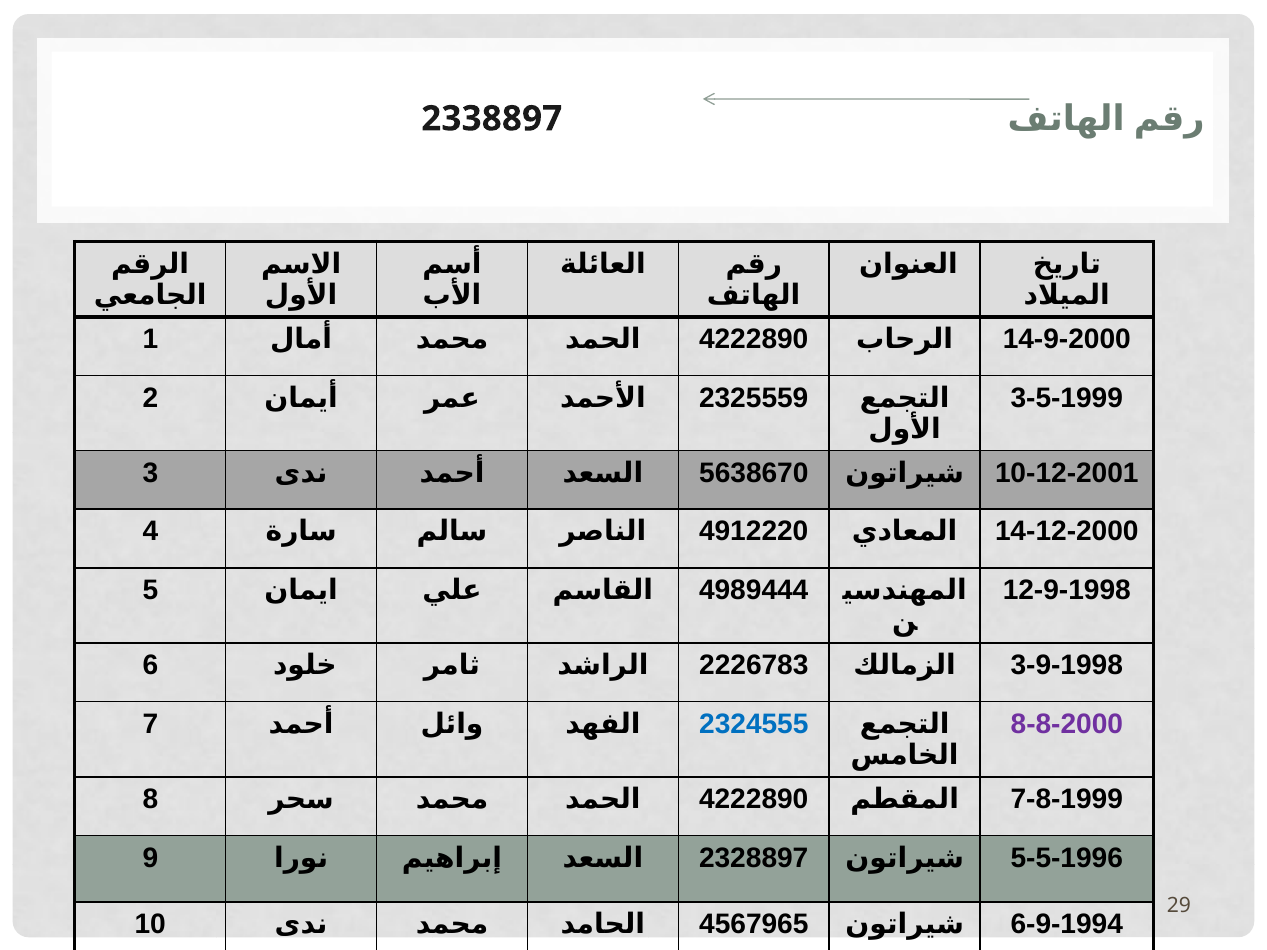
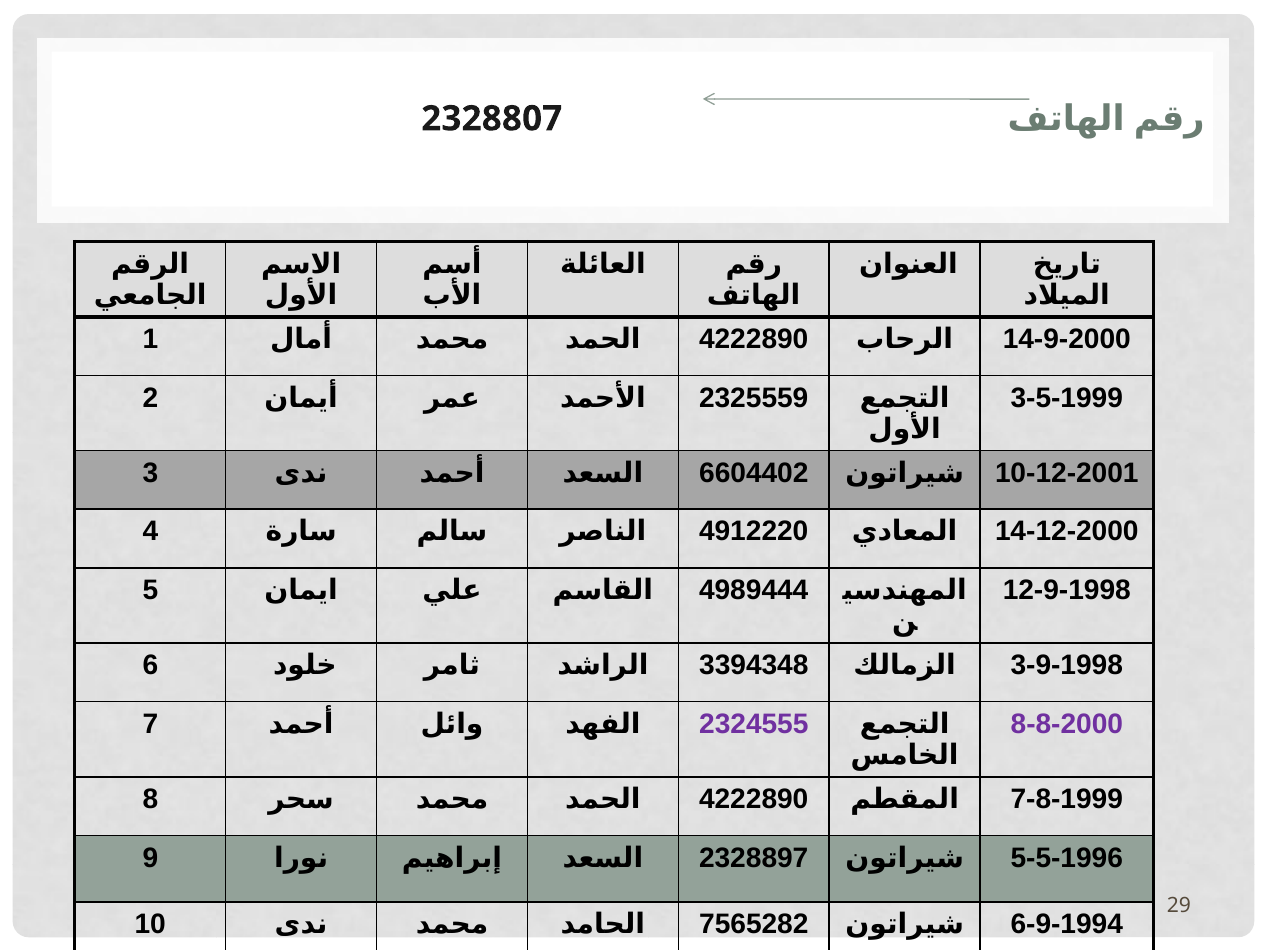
2338897: 2338897 -> 2328807
5638670: 5638670 -> 6604402
2226783: 2226783 -> 3394348
2324555 colour: blue -> purple
4567965: 4567965 -> 7565282
